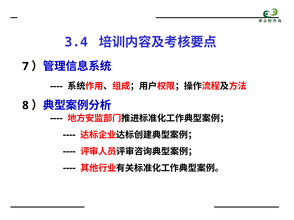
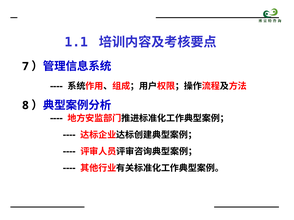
3.4: 3.4 -> 1.1
